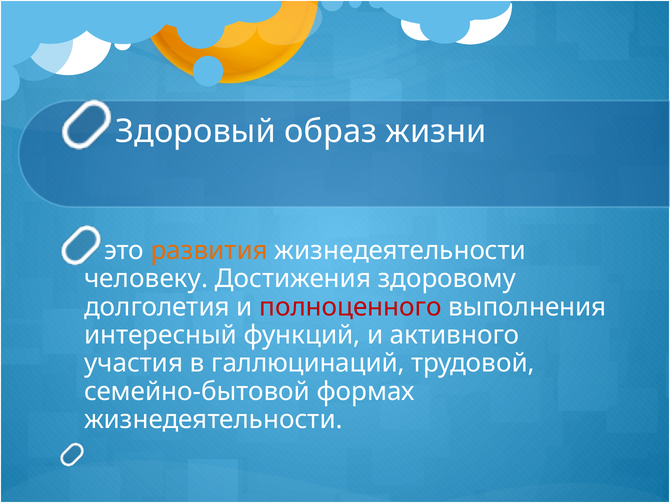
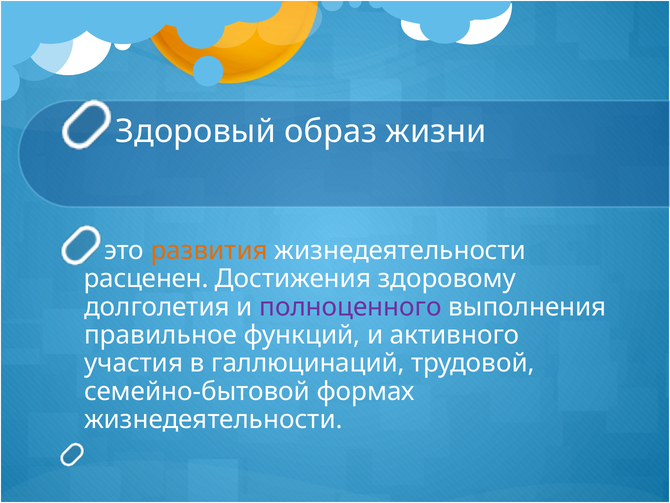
человеку: человеку -> расценен
полноценного colour: red -> purple
интересный: интересный -> правильное
